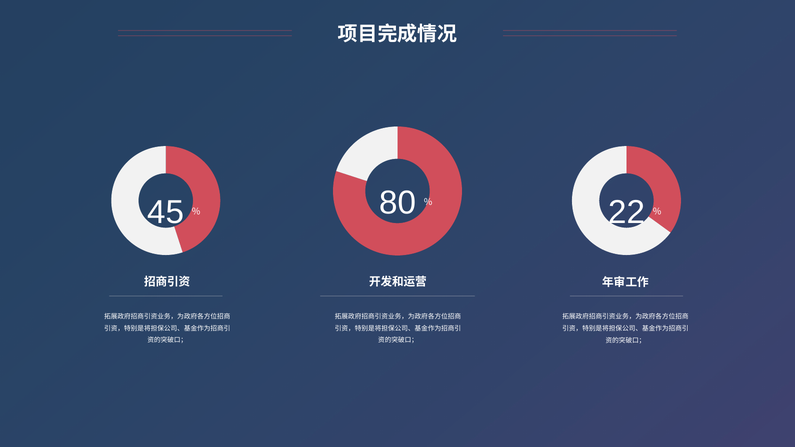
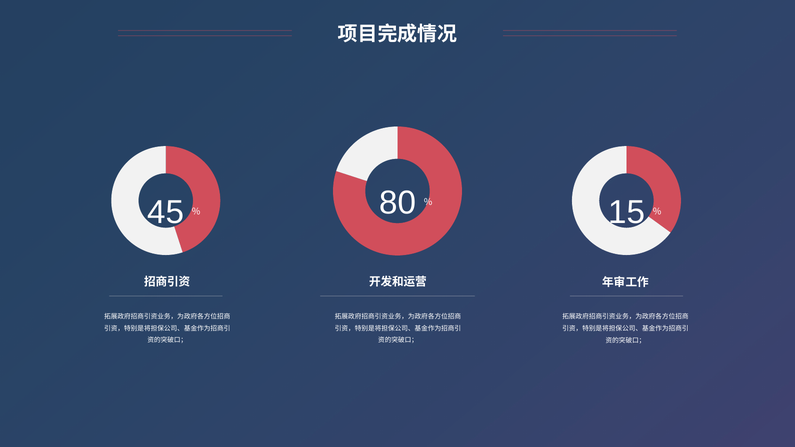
22: 22 -> 15
